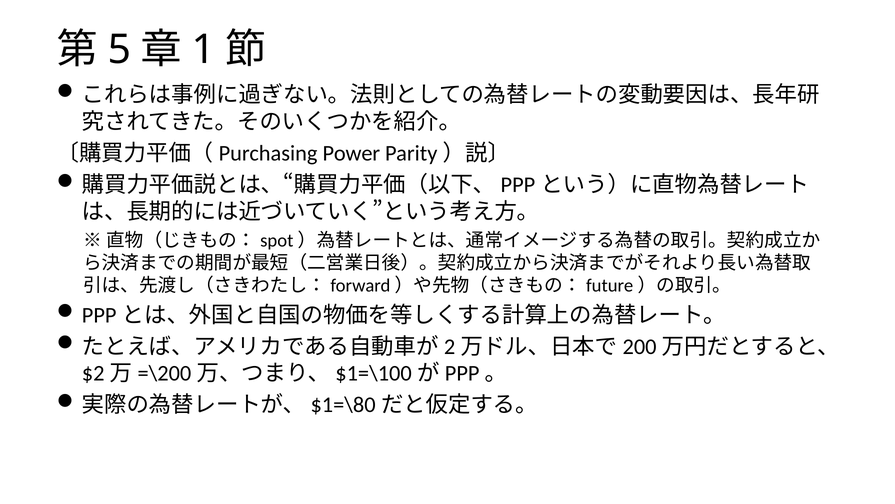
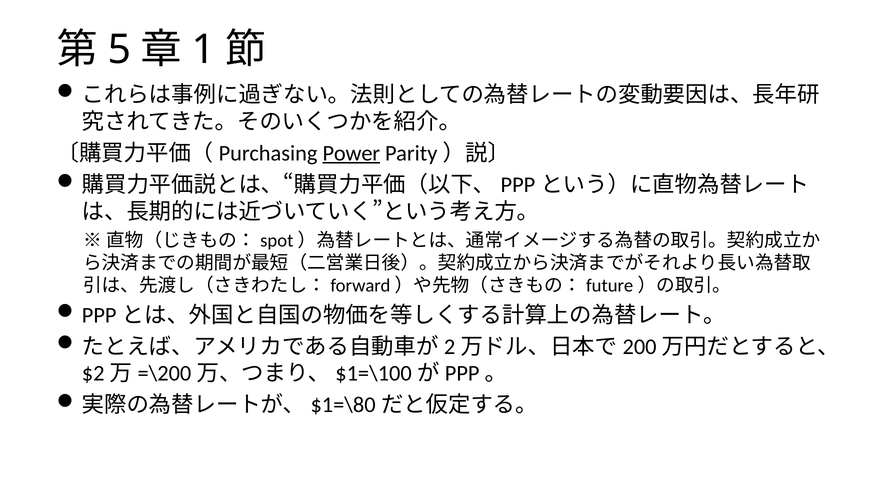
Power underline: none -> present
